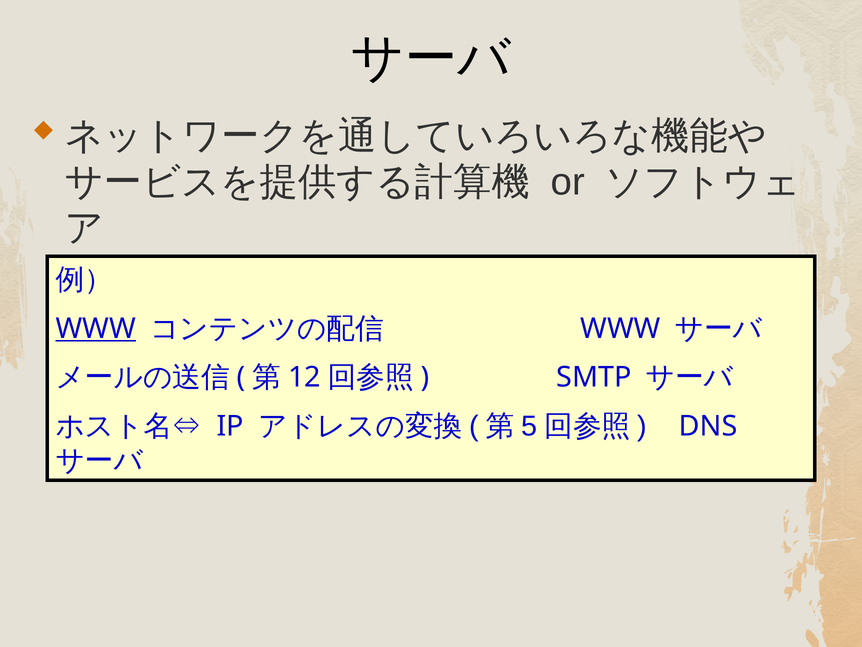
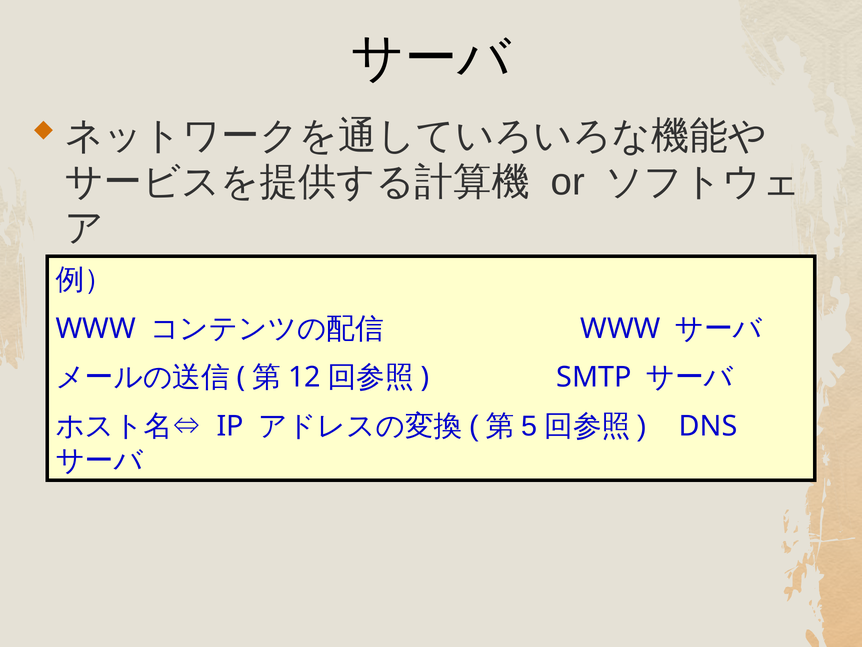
WWW at (96, 328) underline: present -> none
